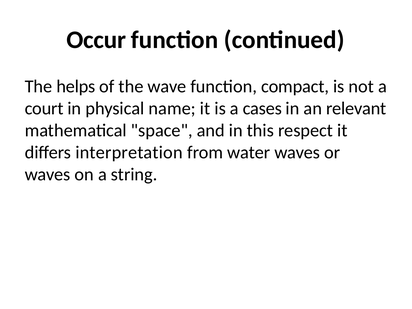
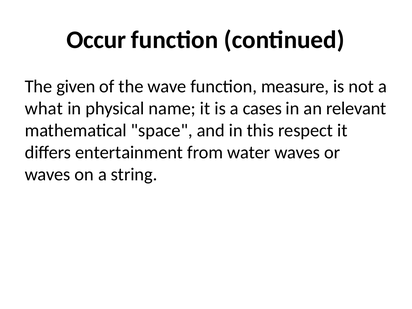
helps: helps -> given
compact: compact -> measure
court: court -> what
interpretation: interpretation -> entertainment
